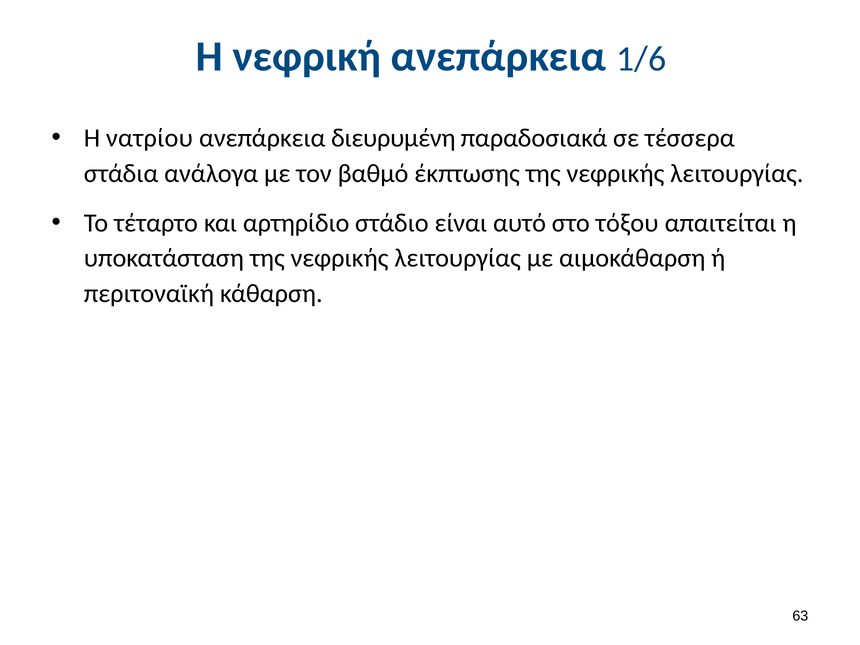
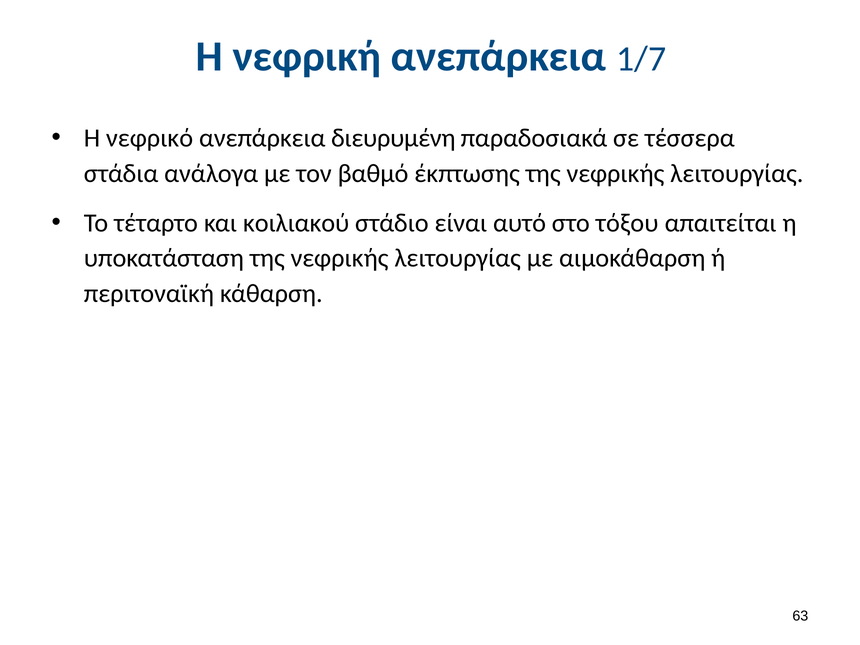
1/6: 1/6 -> 1/7
νατρίου: νατρίου -> νεφρικό
αρτηρίδιο: αρτηρίδιο -> κοιλιακού
